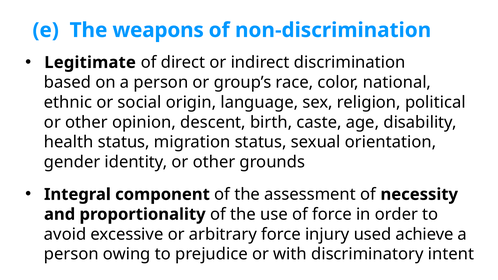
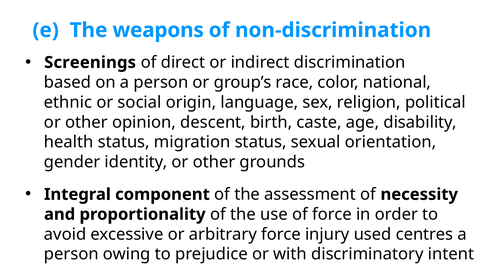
Legitimate: Legitimate -> Screenings
achieve: achieve -> centres
